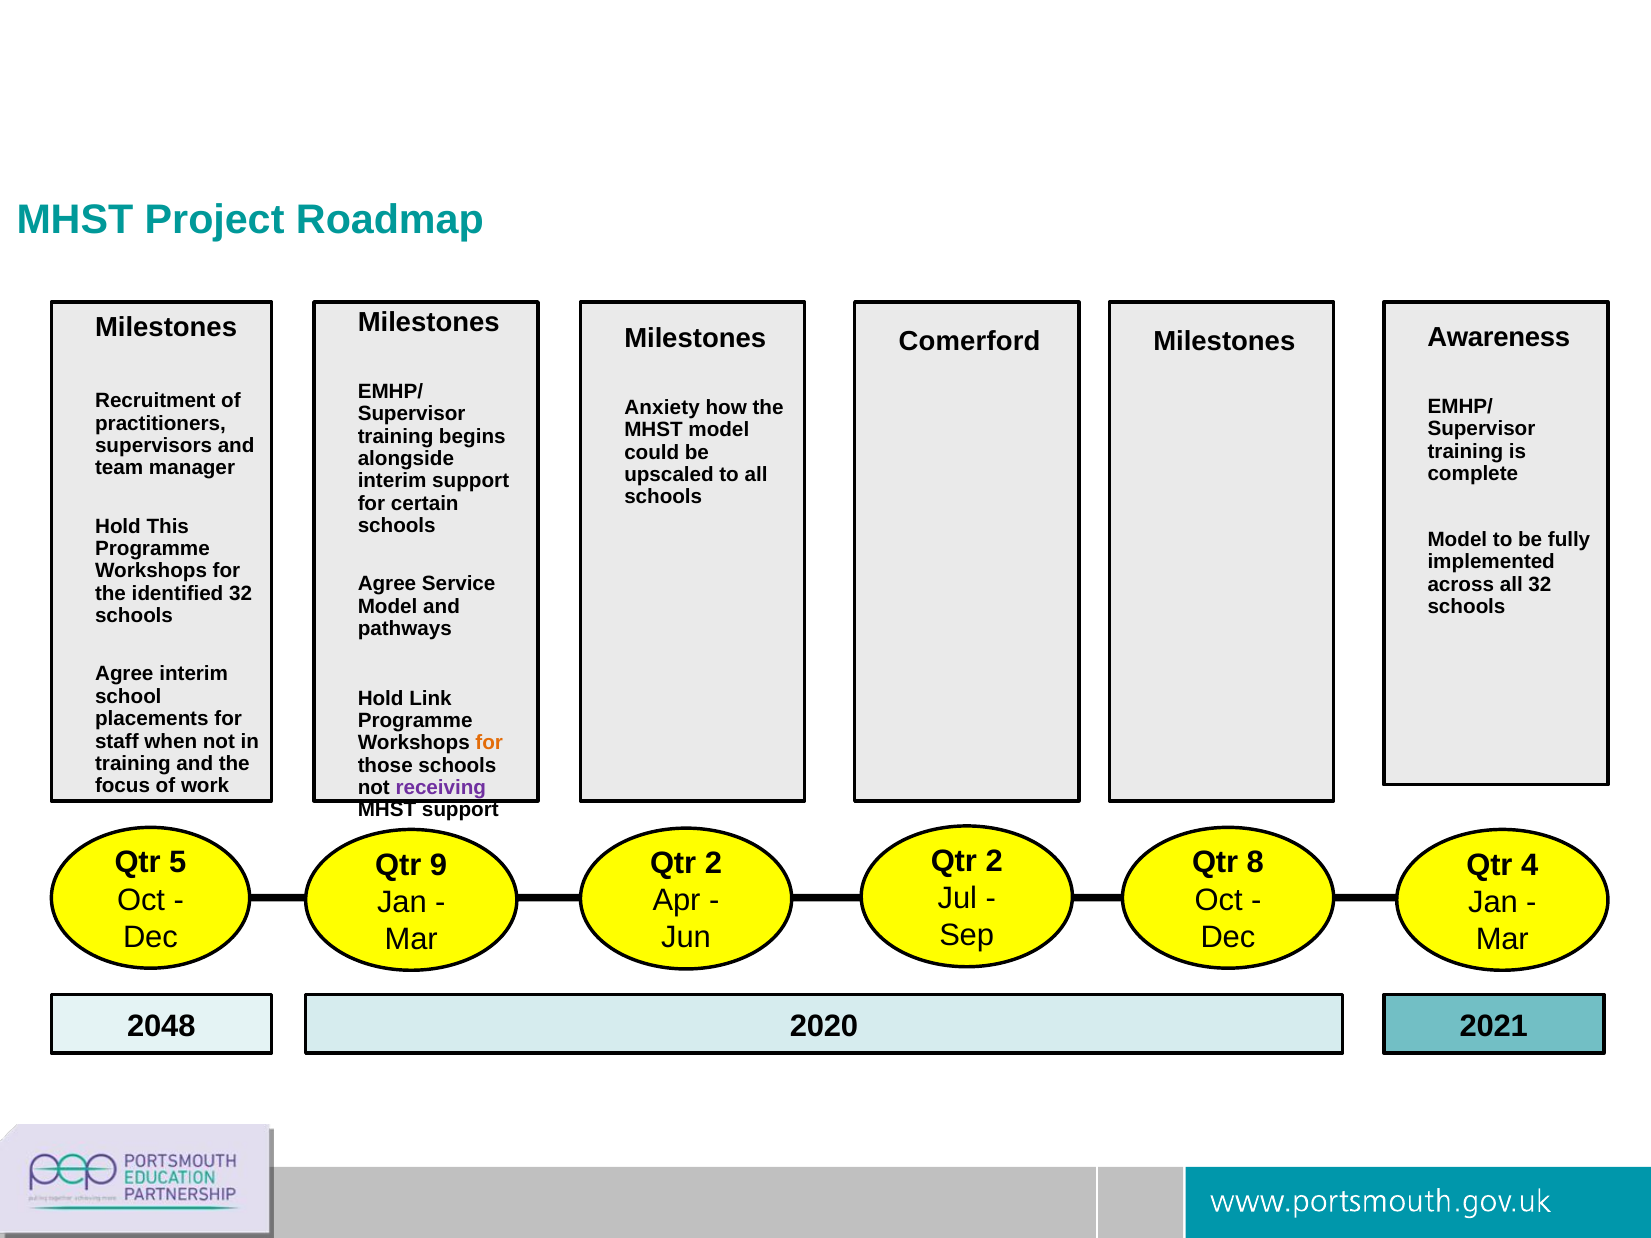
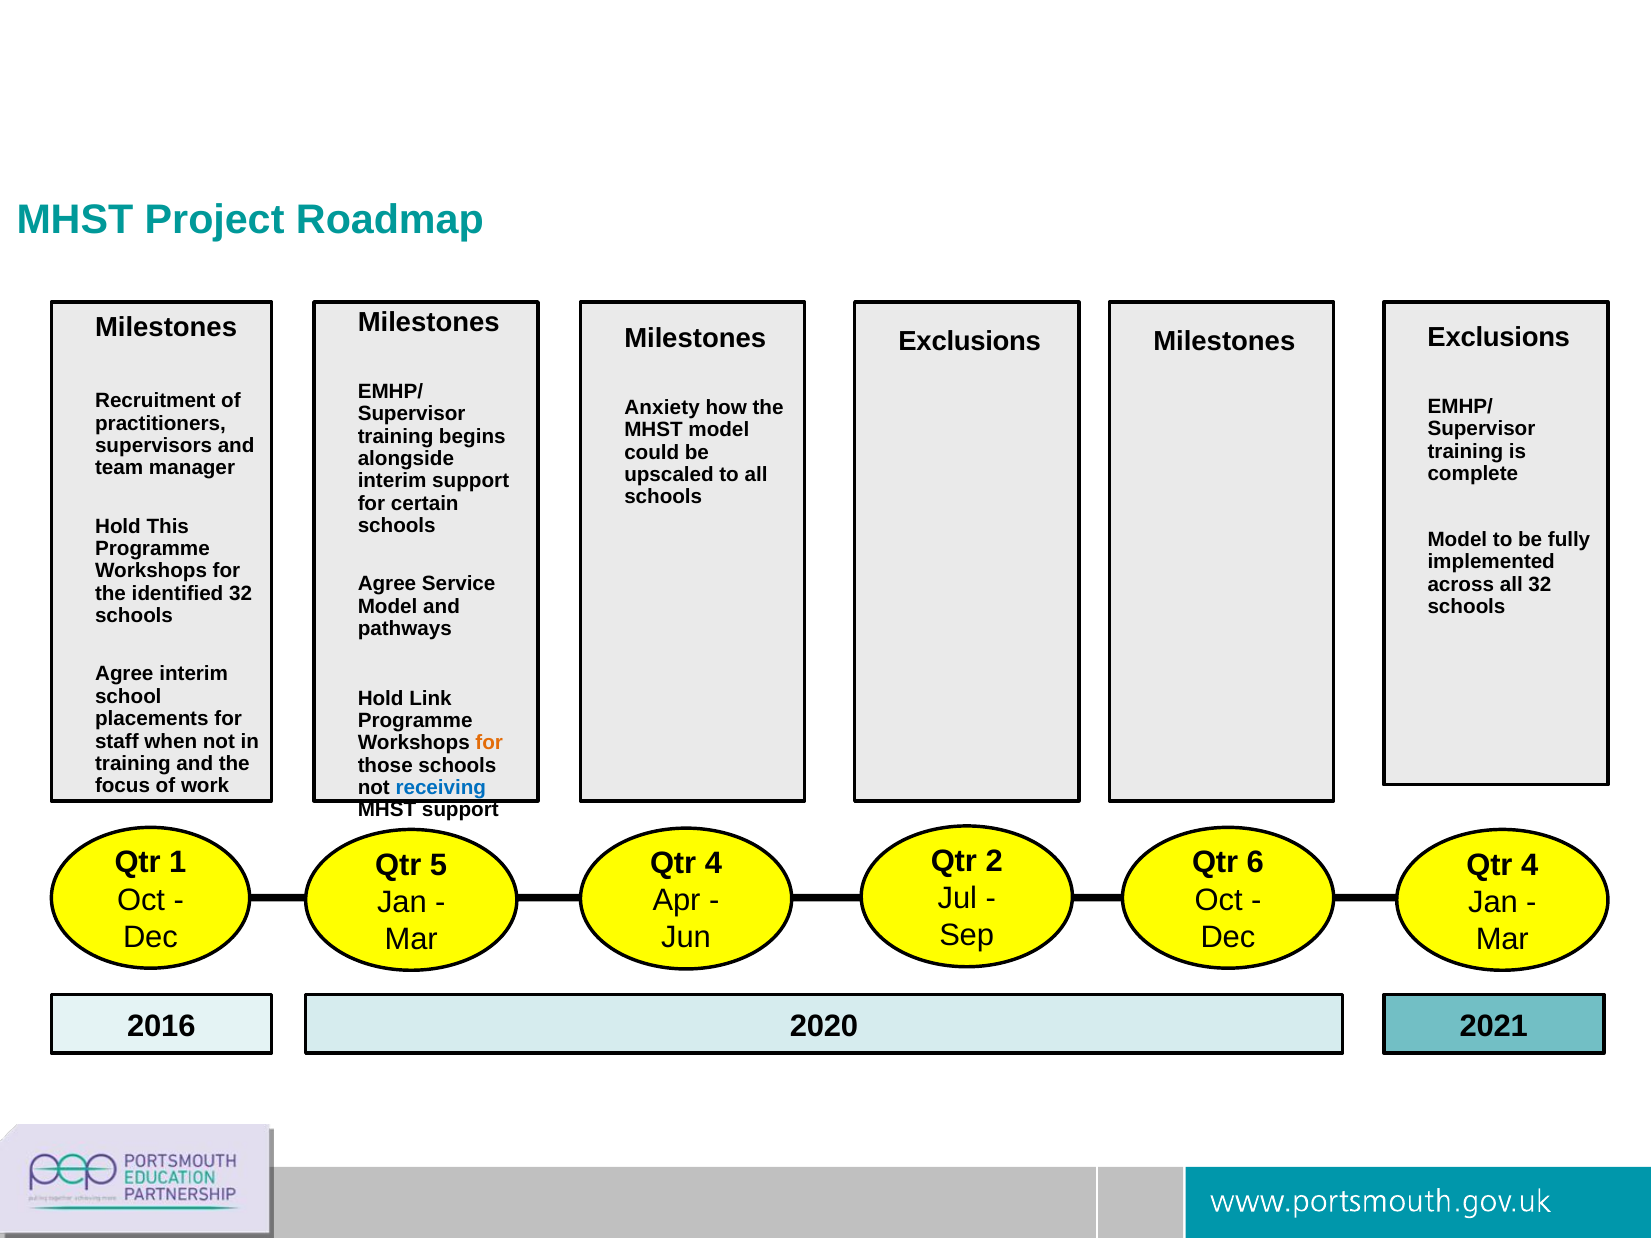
Comerford at (970, 341): Comerford -> Exclusions
Milestones Awareness: Awareness -> Exclusions
receiving colour: purple -> blue
5: 5 -> 1
8: 8 -> 6
2 at (713, 864): 2 -> 4
9: 9 -> 5
2048: 2048 -> 2016
